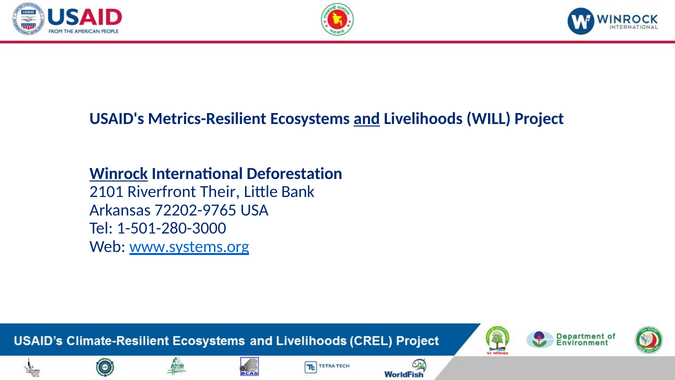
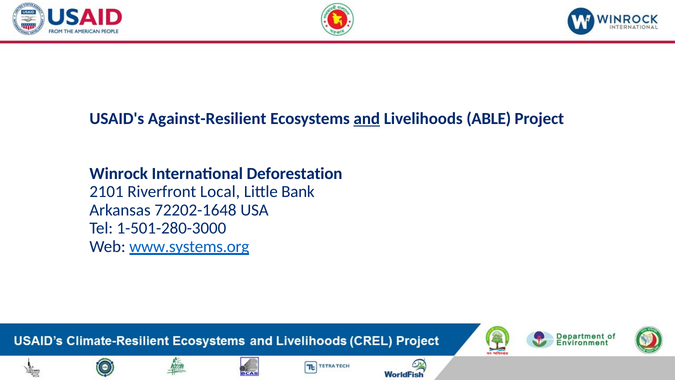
Metrics-Resilient: Metrics-Resilient -> Against-Resilient
WILL: WILL -> ABLE
Winrock underline: present -> none
Their: Their -> Local
72202-9765: 72202-9765 -> 72202-1648
